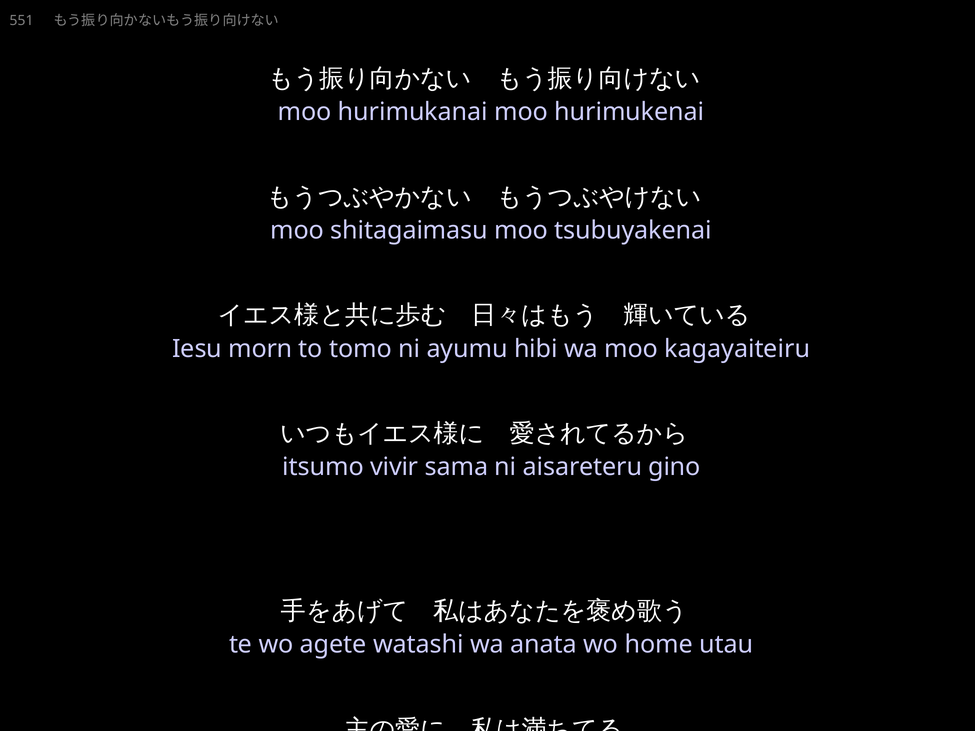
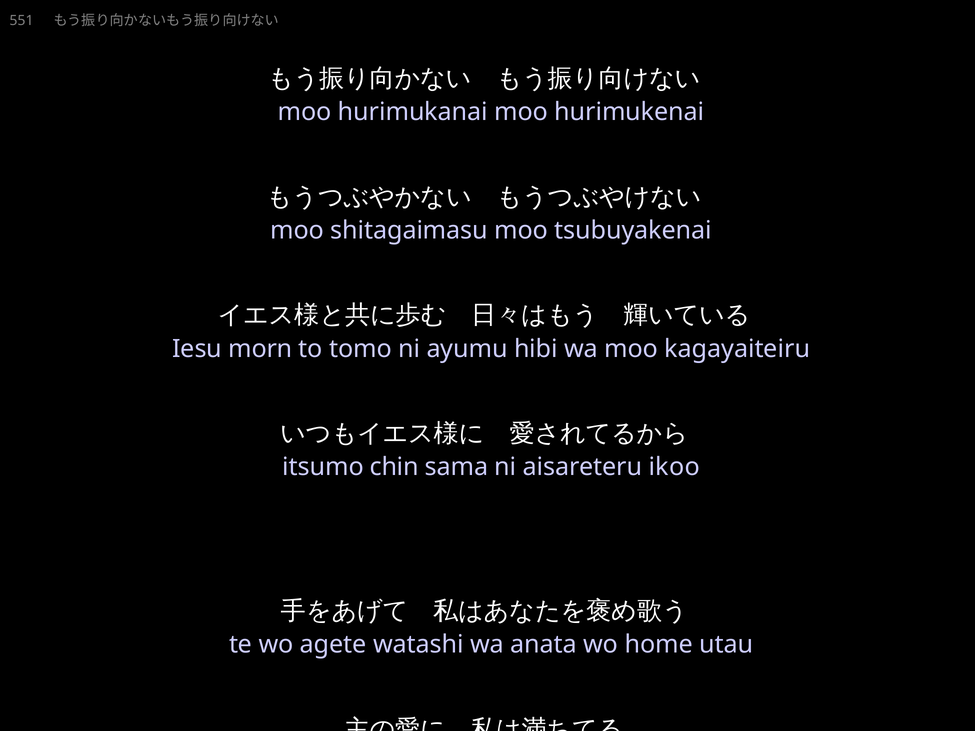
vivir: vivir -> chin
gino: gino -> ikoo
